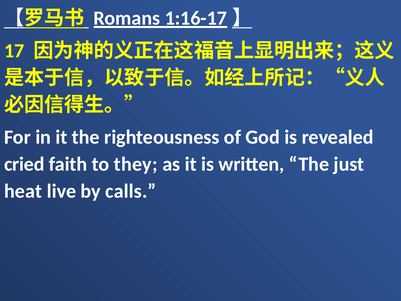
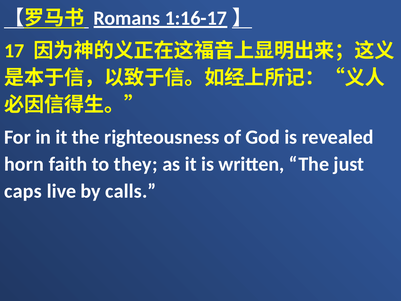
cried: cried -> horn
heat: heat -> caps
